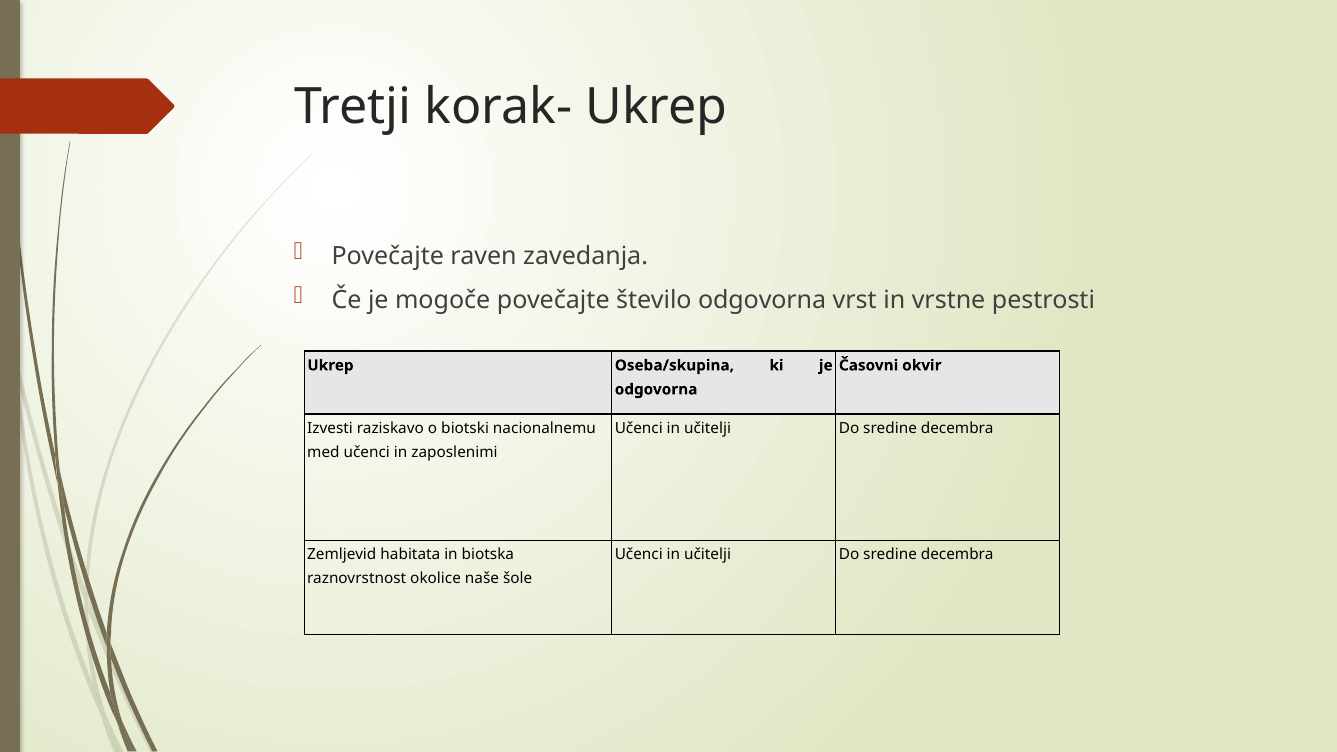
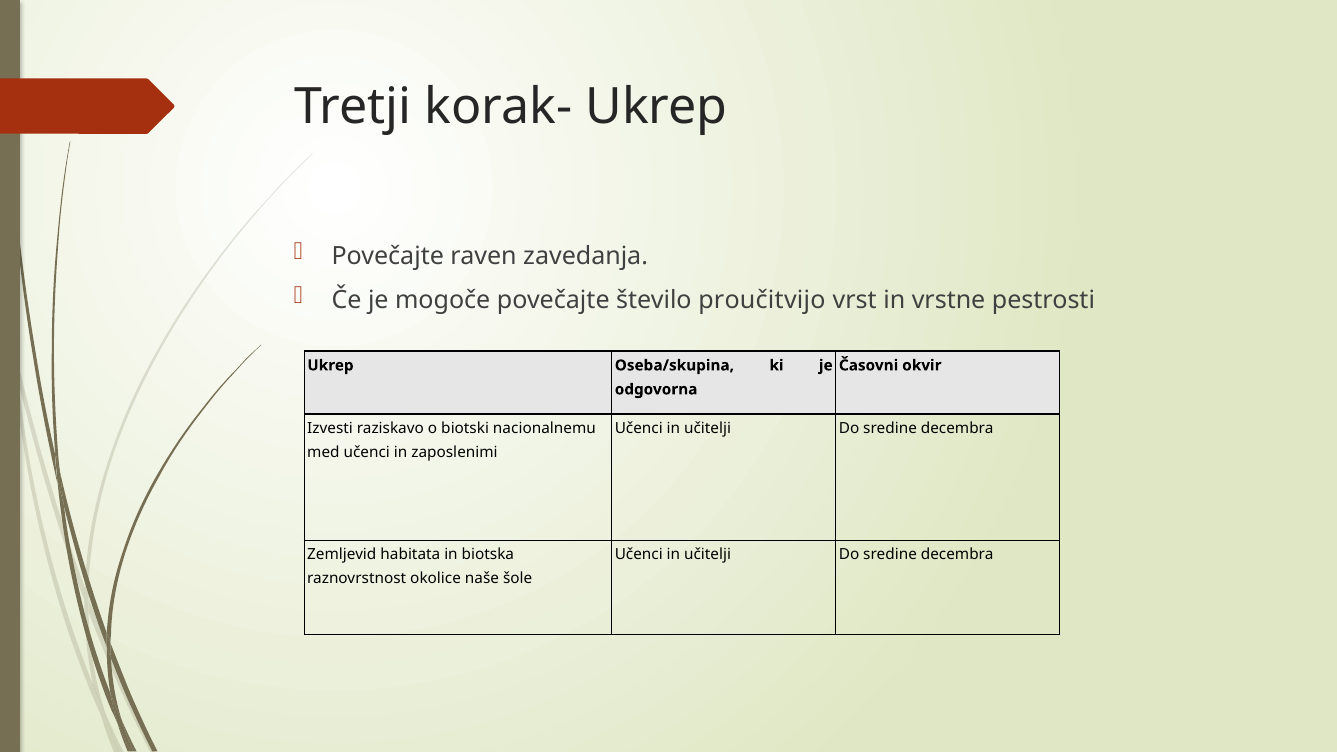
število odgovorna: odgovorna -> proučitvijo
